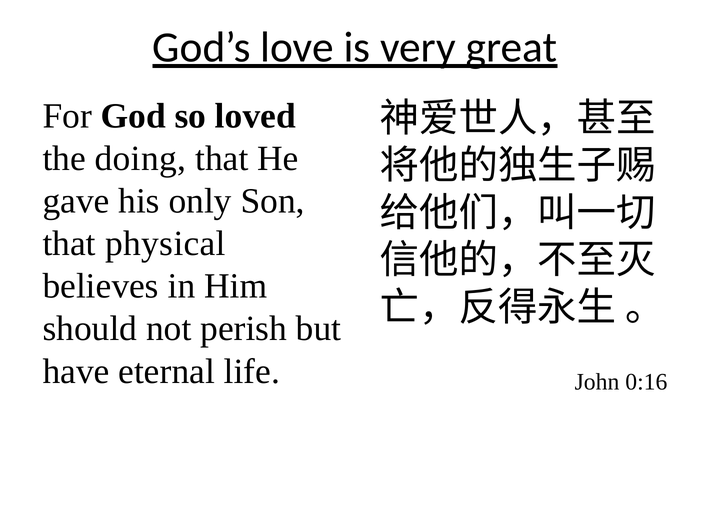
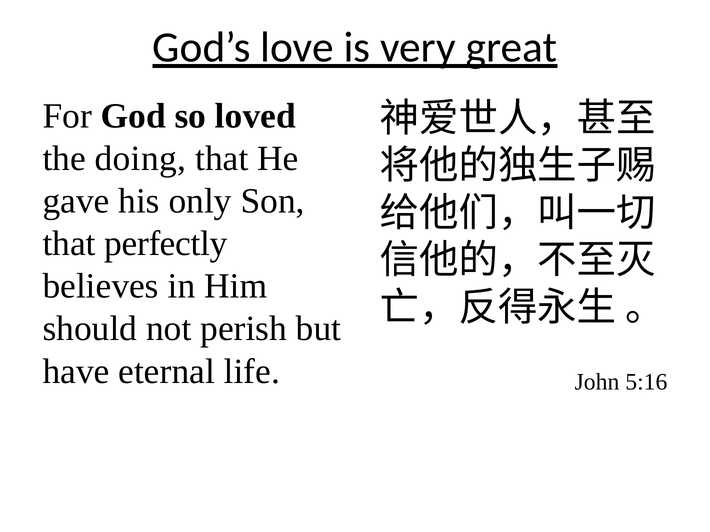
physical: physical -> perfectly
0:16: 0:16 -> 5:16
